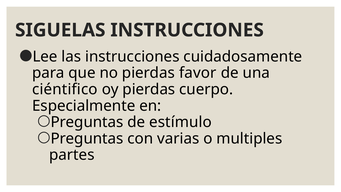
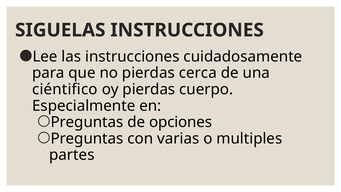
favor: favor -> cerca
estímulo: estímulo -> opciones
